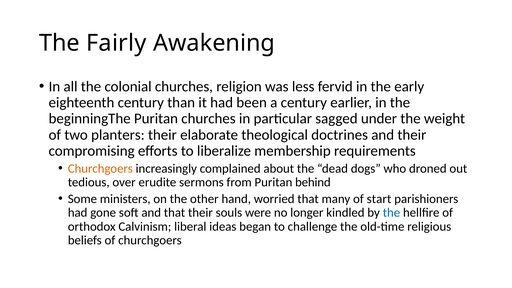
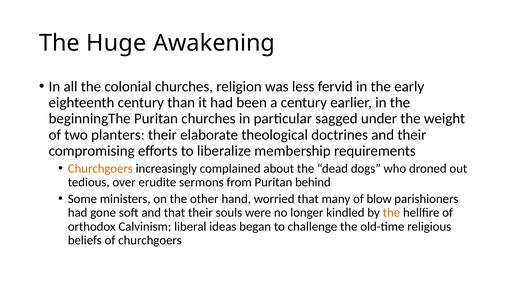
Fairly: Fairly -> Huge
start: start -> blow
the at (391, 213) colour: blue -> orange
